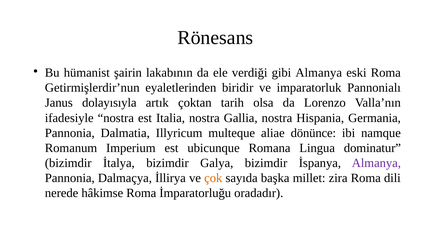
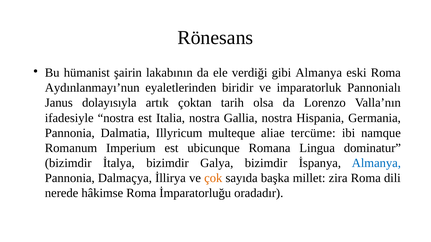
Getirmişlerdir’nun: Getirmişlerdir’nun -> Aydınlanmayı’nun
dönünce: dönünce -> tercüme
Almanya at (376, 163) colour: purple -> blue
